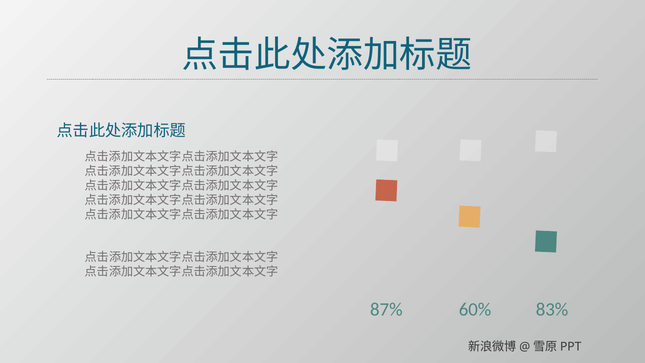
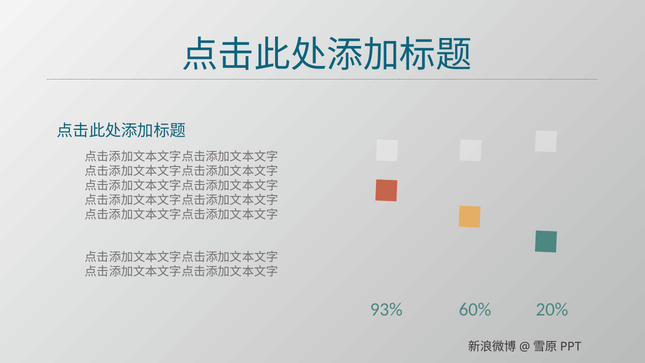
87%: 87% -> 93%
83%: 83% -> 20%
